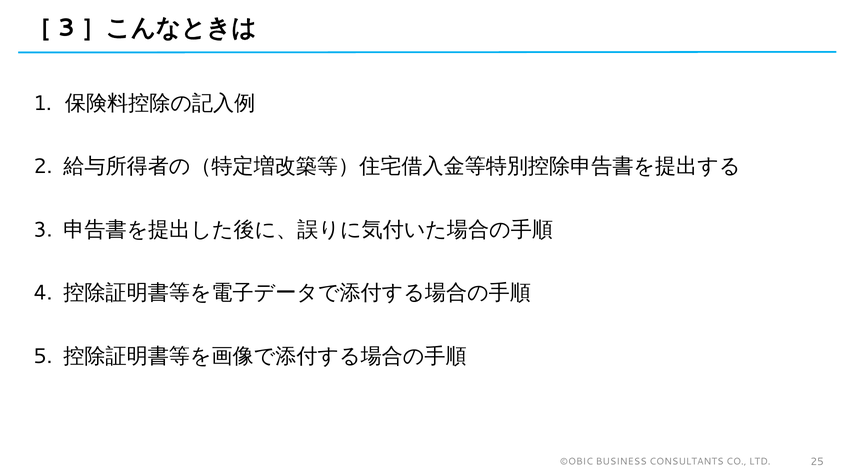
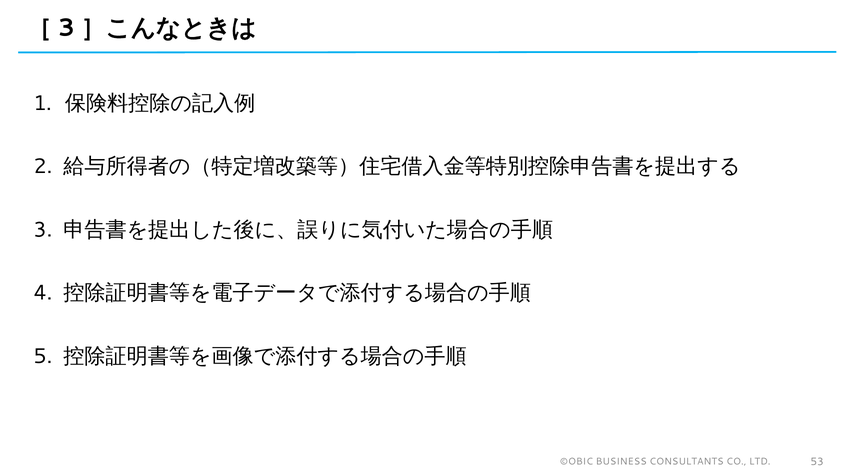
25: 25 -> 53
